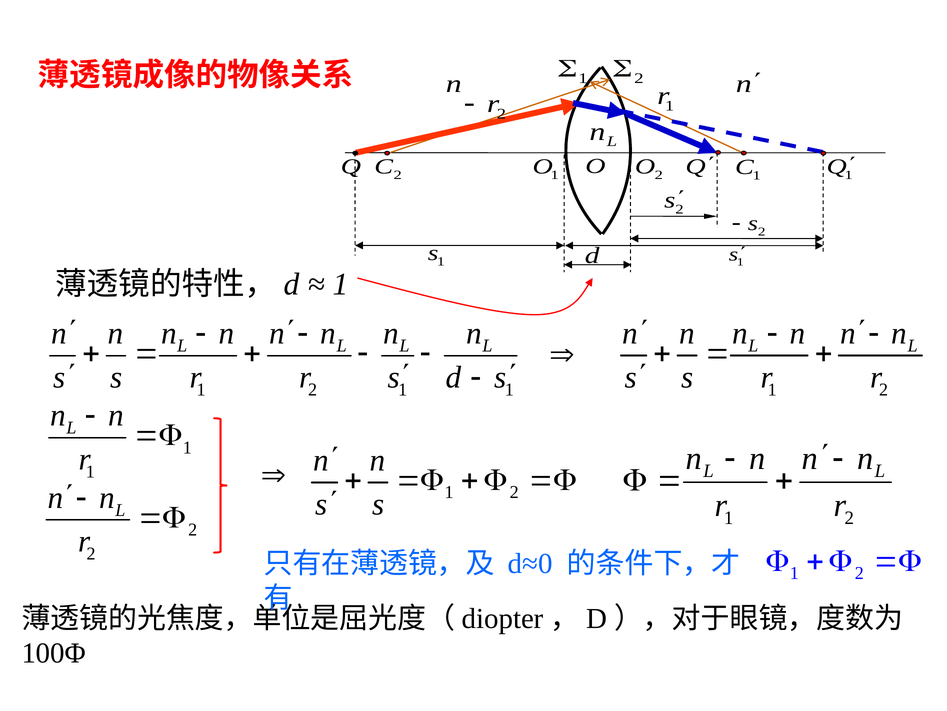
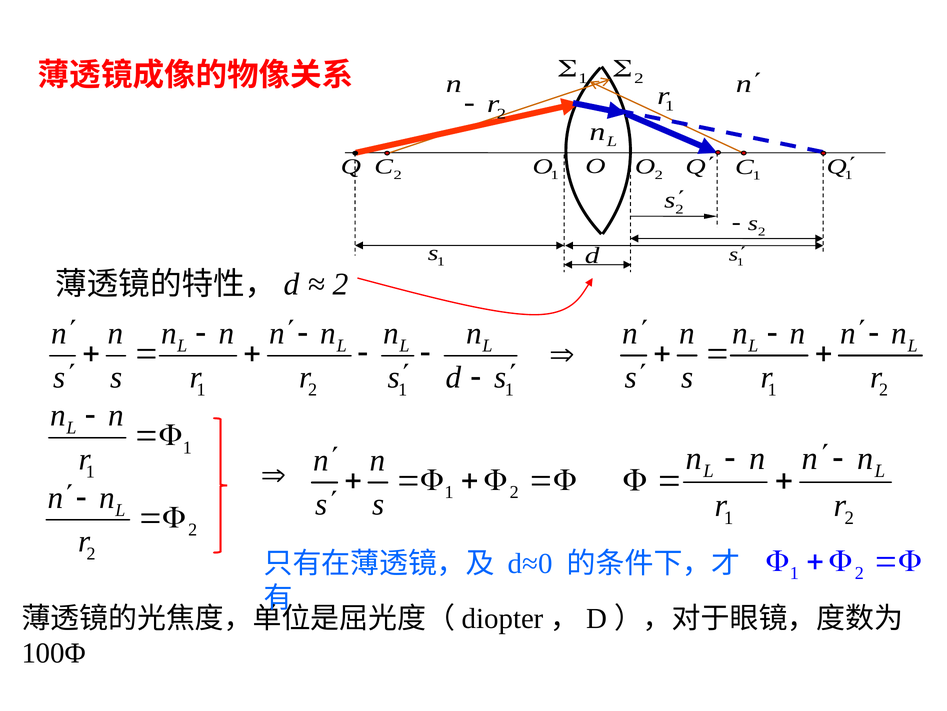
1 at (341, 284): 1 -> 2
